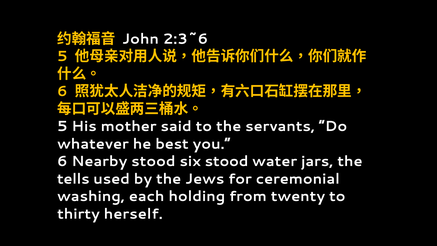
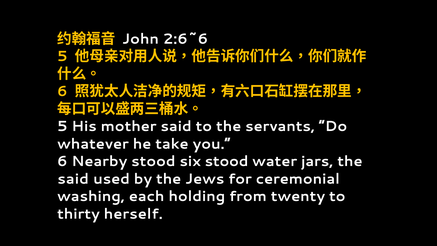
2:3~6: 2:3~6 -> 2:6~6
best: best -> take
tells at (73, 179): tells -> said
